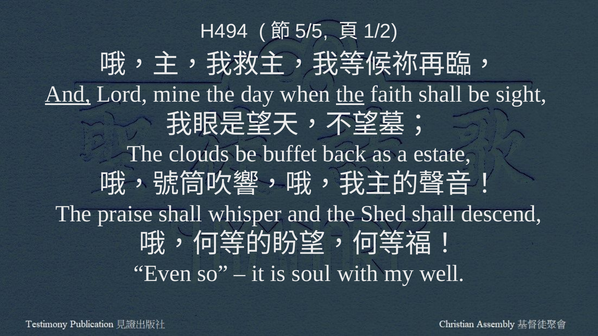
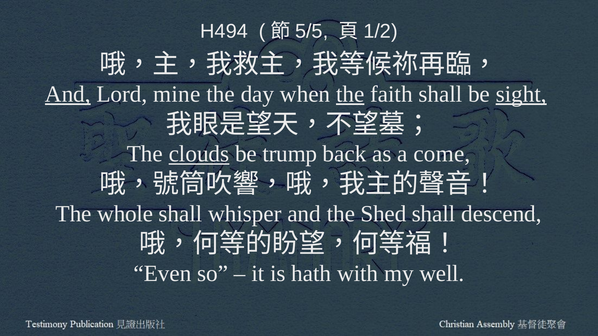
sight underline: none -> present
clouds underline: none -> present
buffet: buffet -> trump
estate: estate -> come
praise: praise -> whole
soul: soul -> hath
